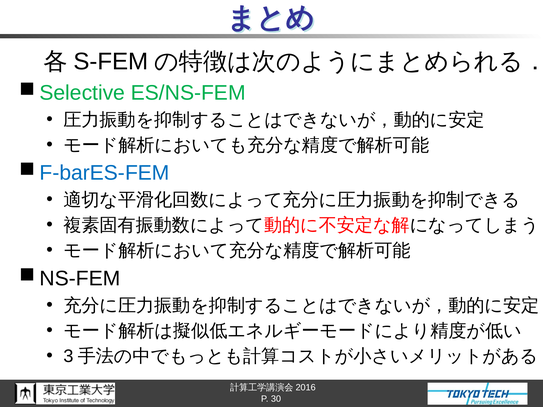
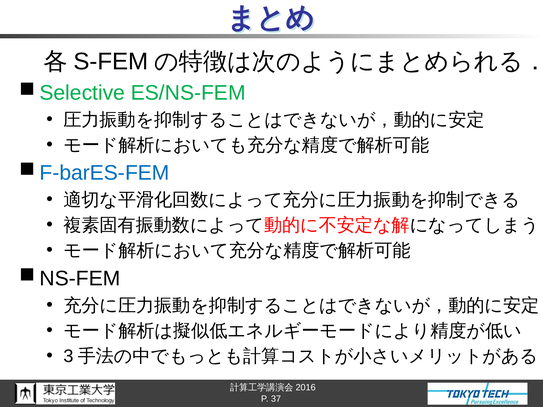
30: 30 -> 37
